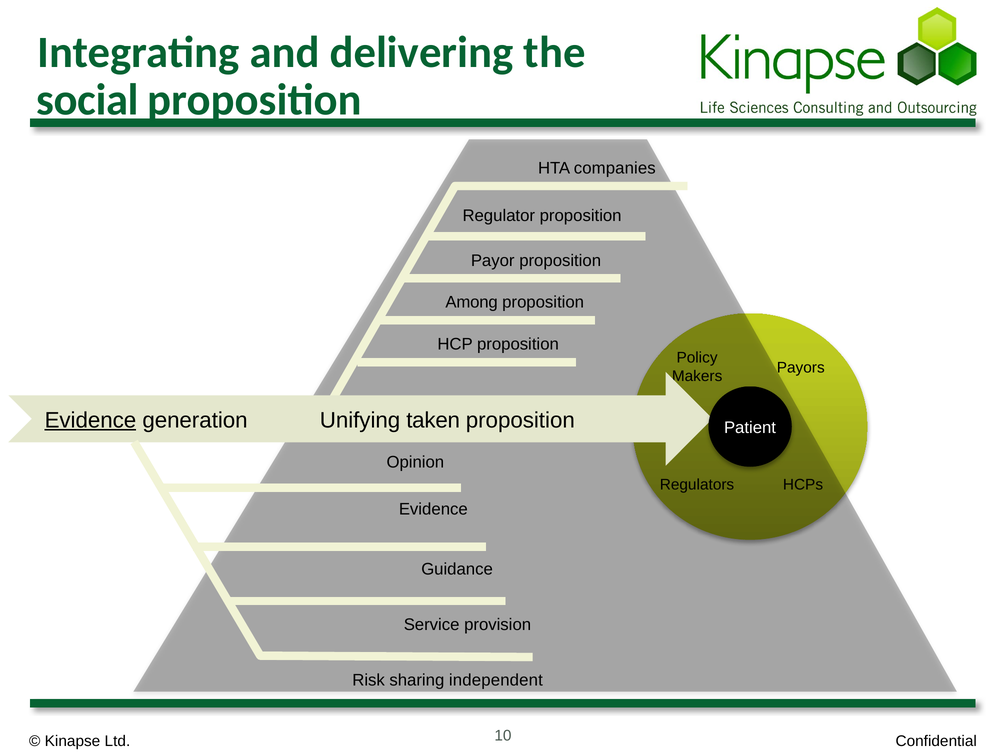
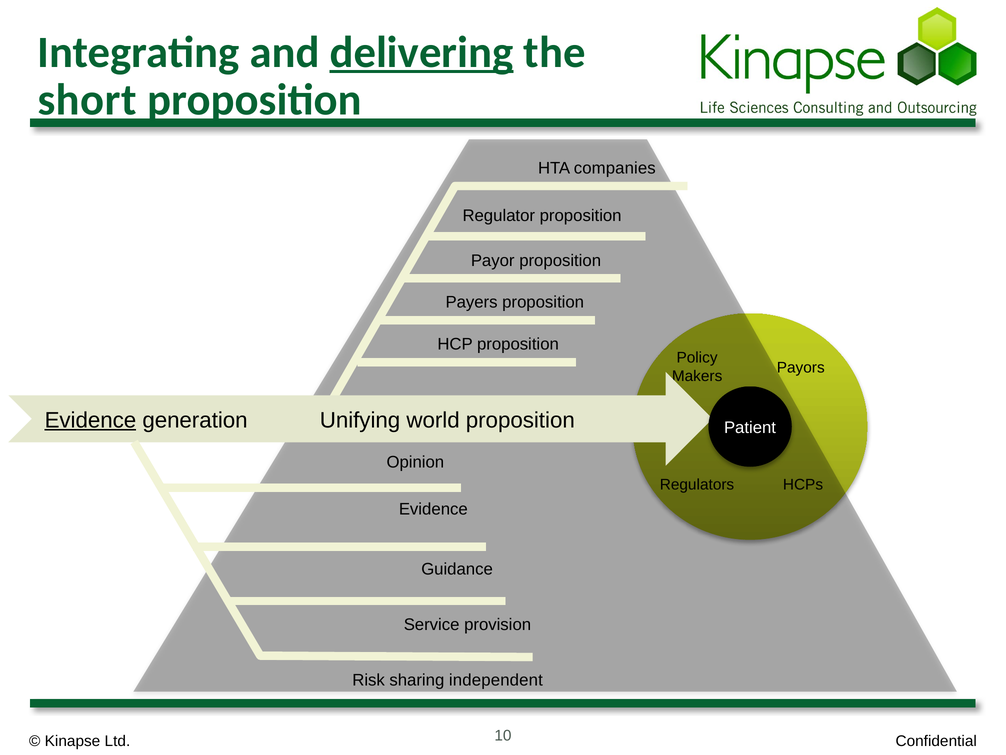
delivering underline: none -> present
social: social -> short
Among: Among -> Payers
taken: taken -> world
